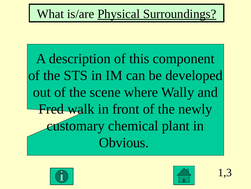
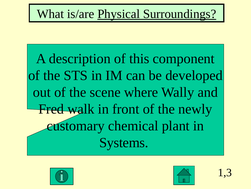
Obvious: Obvious -> Systems
